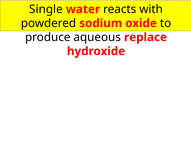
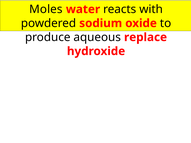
Single: Single -> Moles
